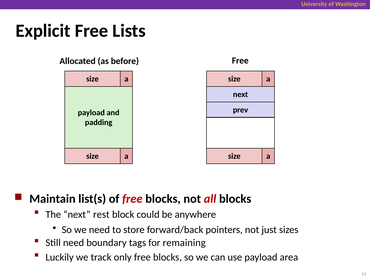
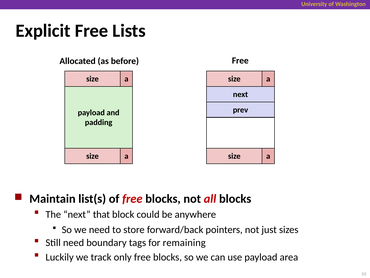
rest: rest -> that
